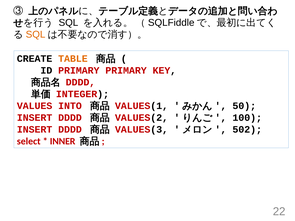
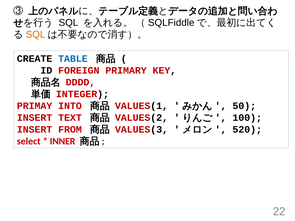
TABLE colour: orange -> blue
ID PRIMARY: PRIMARY -> FOREIGN
VALUES: VALUES -> PRIMAY
DDDD at (70, 118): DDDD -> TEXT
DDDD at (70, 130): DDDD -> FROM
502: 502 -> 520
